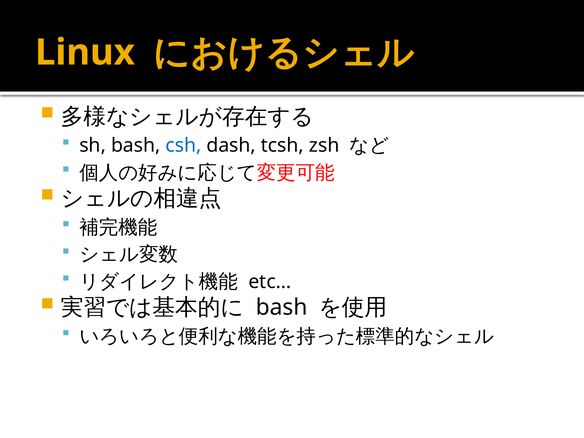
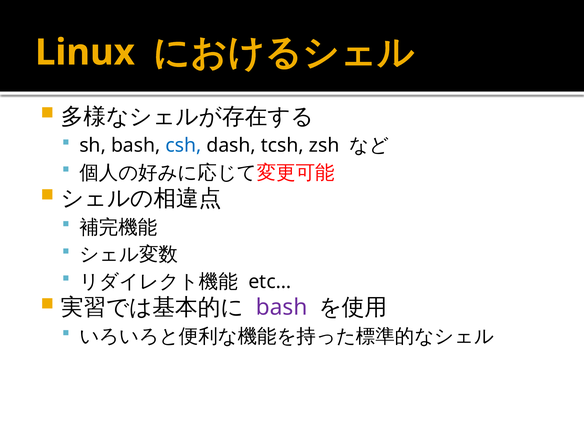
bash at (282, 307) colour: black -> purple
